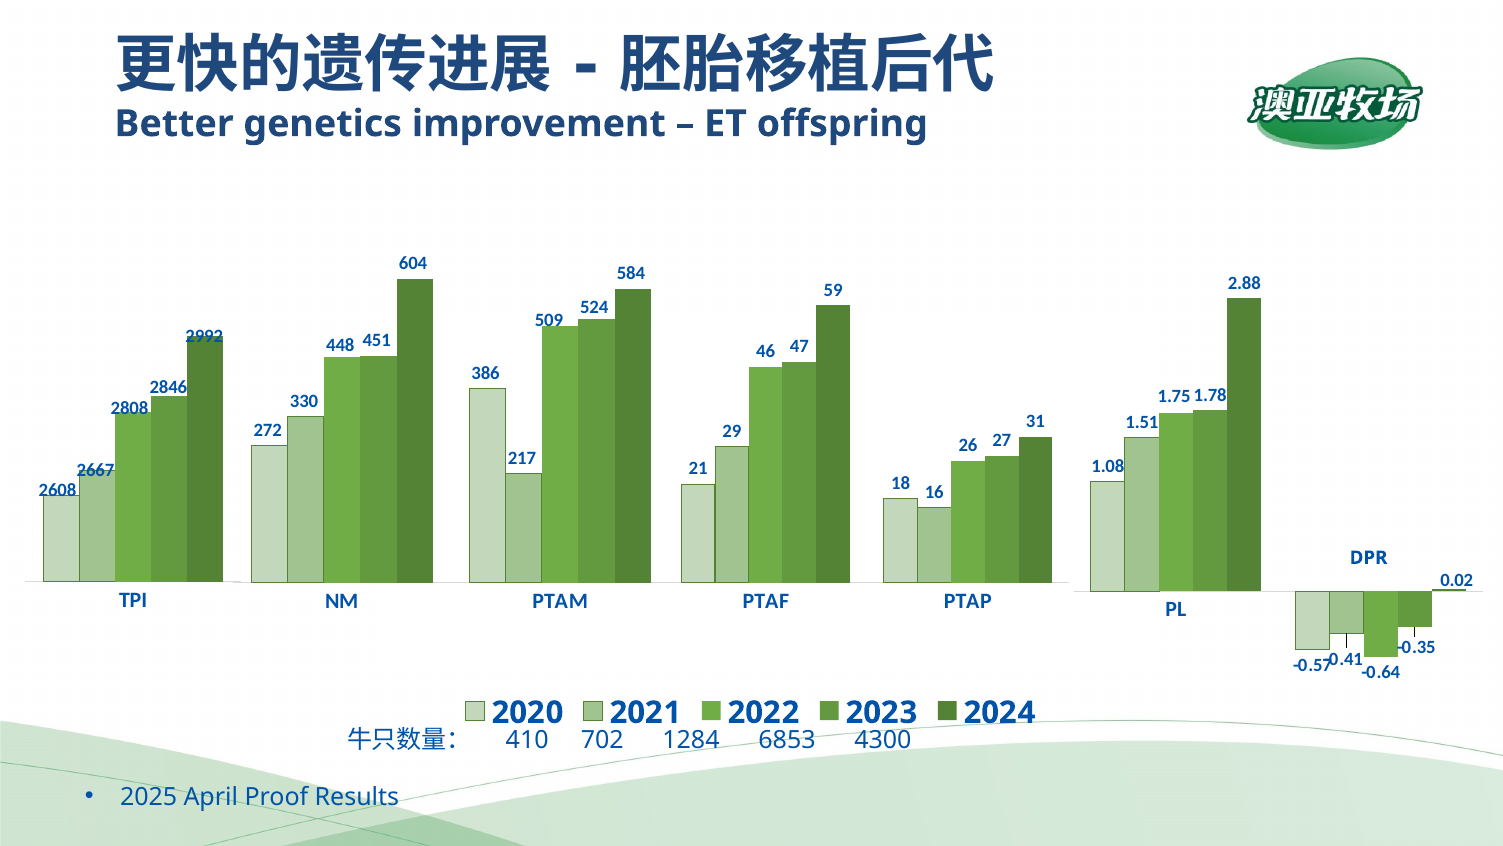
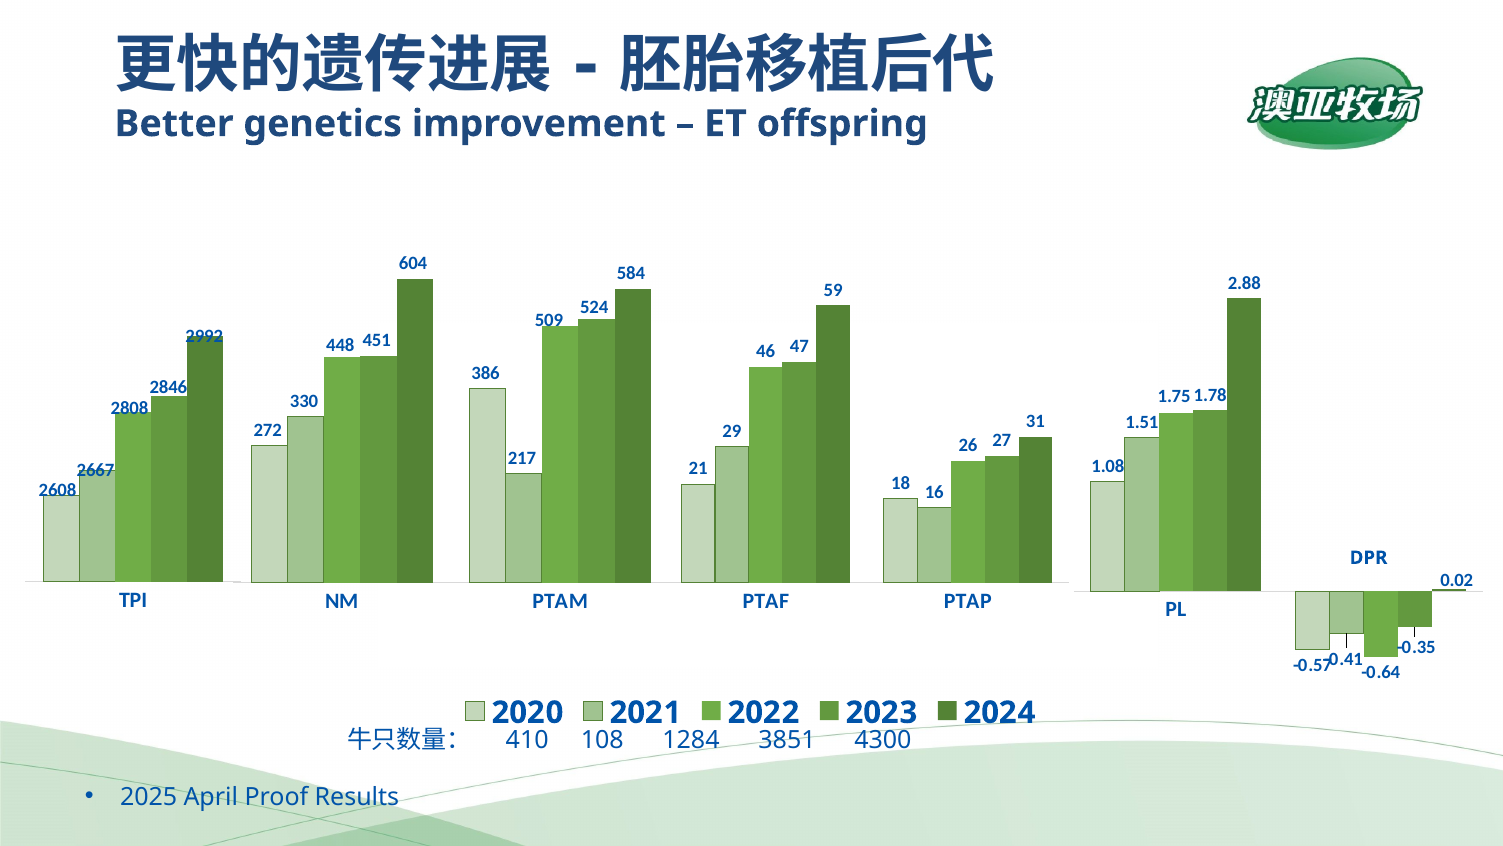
702: 702 -> 108
6853: 6853 -> 3851
